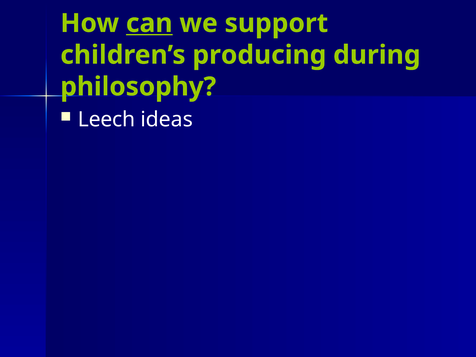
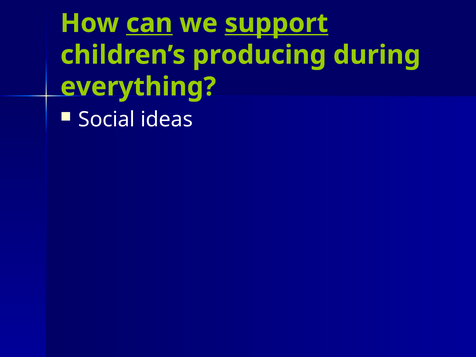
support underline: none -> present
philosophy: philosophy -> everything
Leech: Leech -> Social
